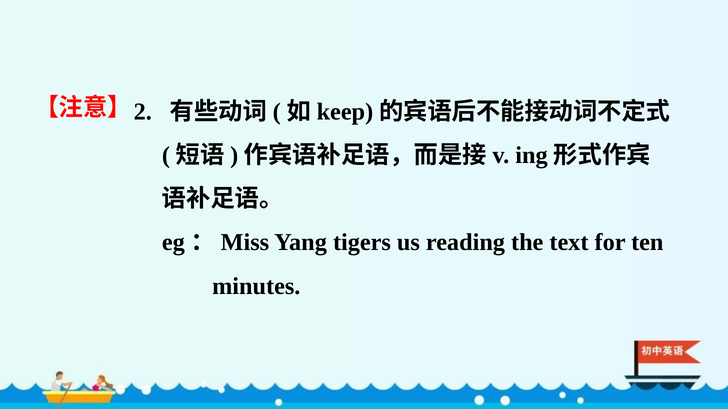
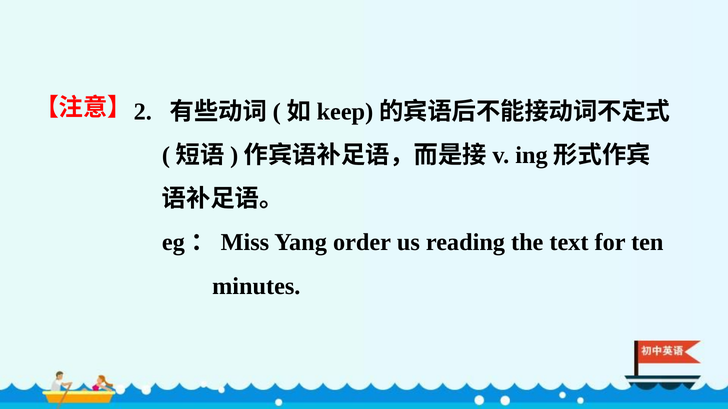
tigers: tigers -> order
